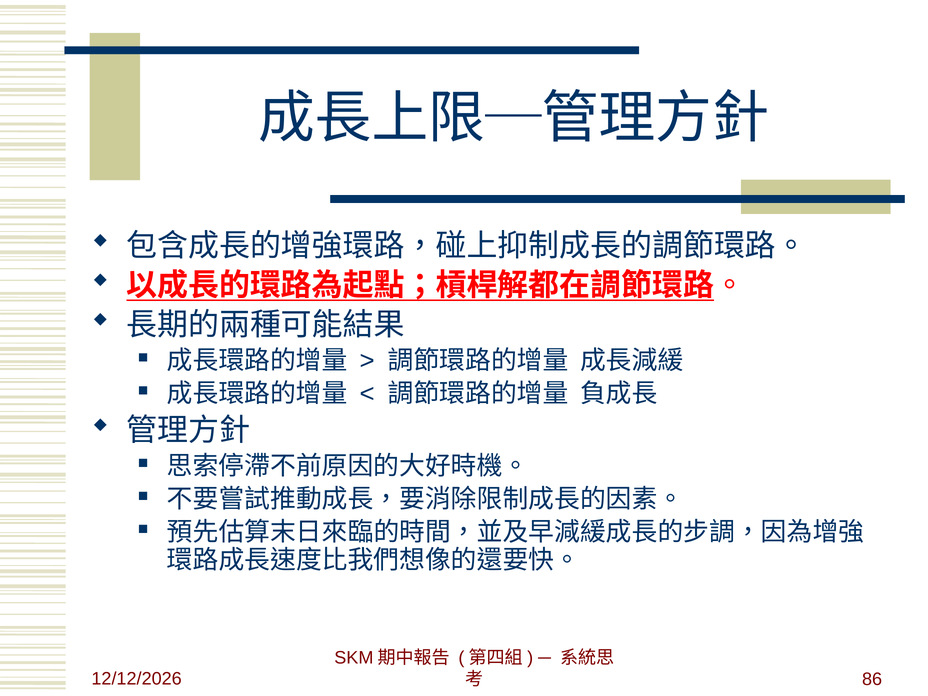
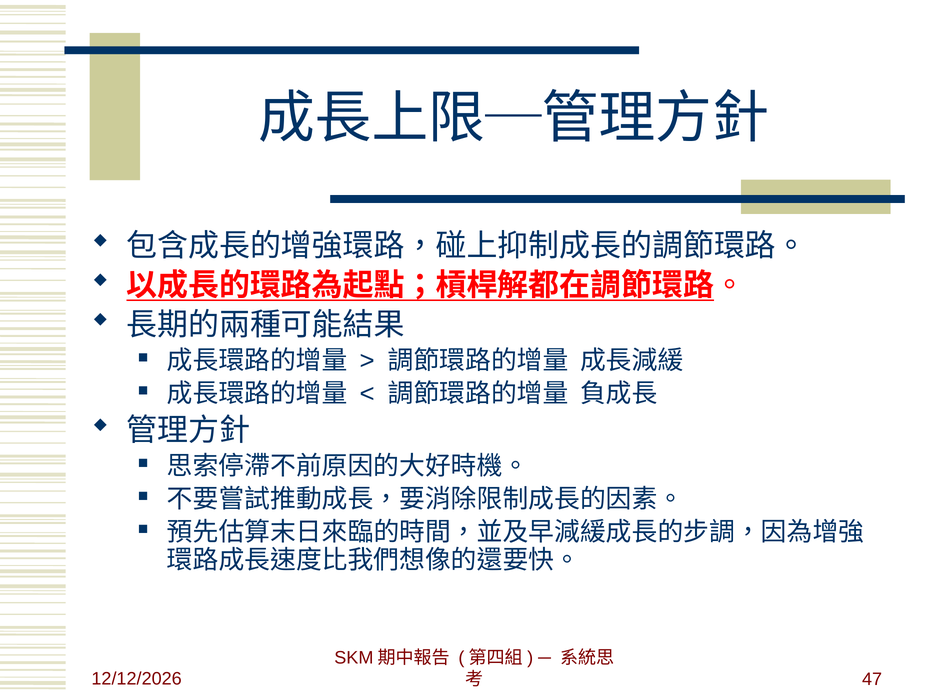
86: 86 -> 47
